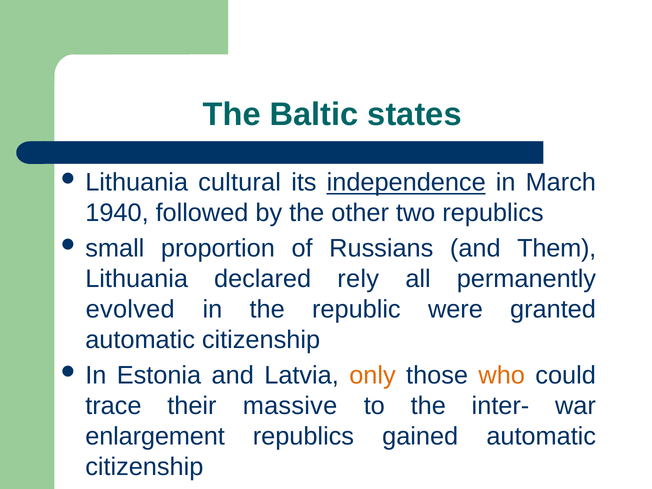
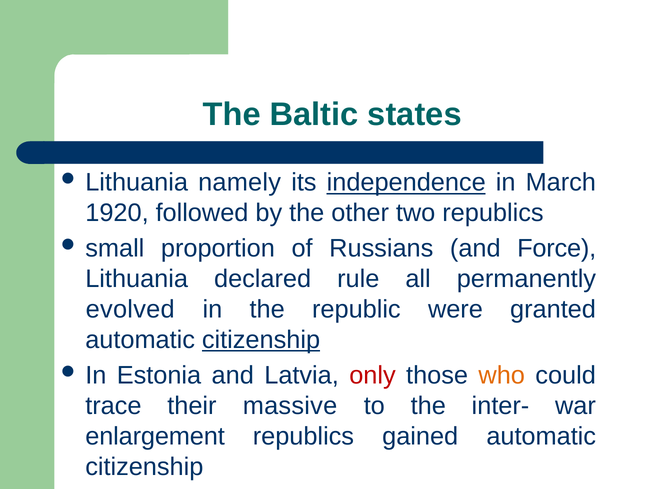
cultural: cultural -> namely
1940: 1940 -> 1920
Them: Them -> Force
rely: rely -> rule
citizenship at (261, 340) underline: none -> present
only colour: orange -> red
